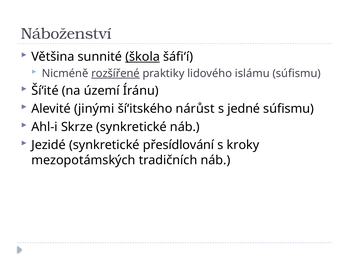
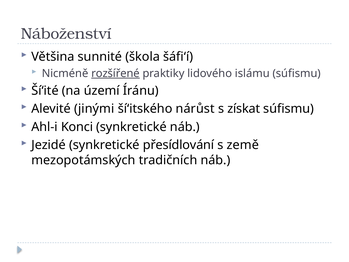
škola underline: present -> none
jedné: jedné -> získat
Skrze: Skrze -> Konci
kroky: kroky -> země
